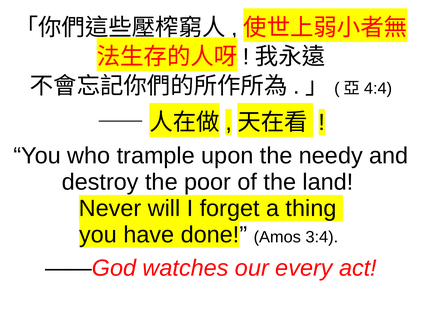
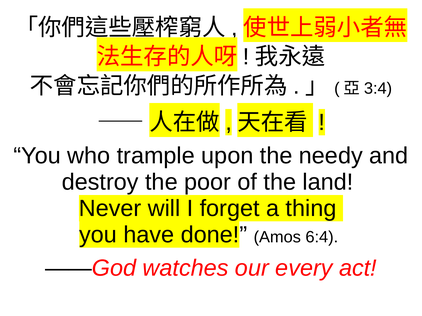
4:4: 4:4 -> 3:4
3:4: 3:4 -> 6:4
